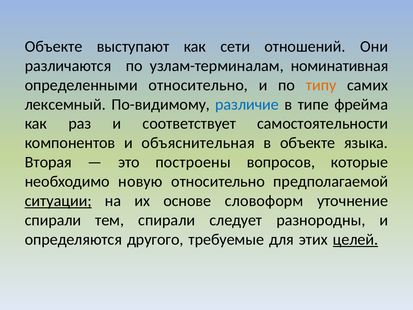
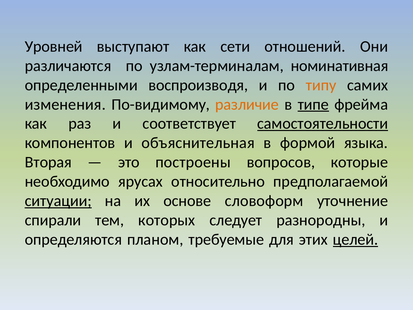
Объекте at (54, 46): Объекте -> Уровней
определенными относительно: относительно -> воспроизводя
лексемный: лексемный -> изменения
различие colour: blue -> orange
типе underline: none -> present
самостоятельности underline: none -> present
в объекте: объекте -> формой
новую: новую -> ярусах
тем спирали: спирали -> которых
другого: другого -> планом
